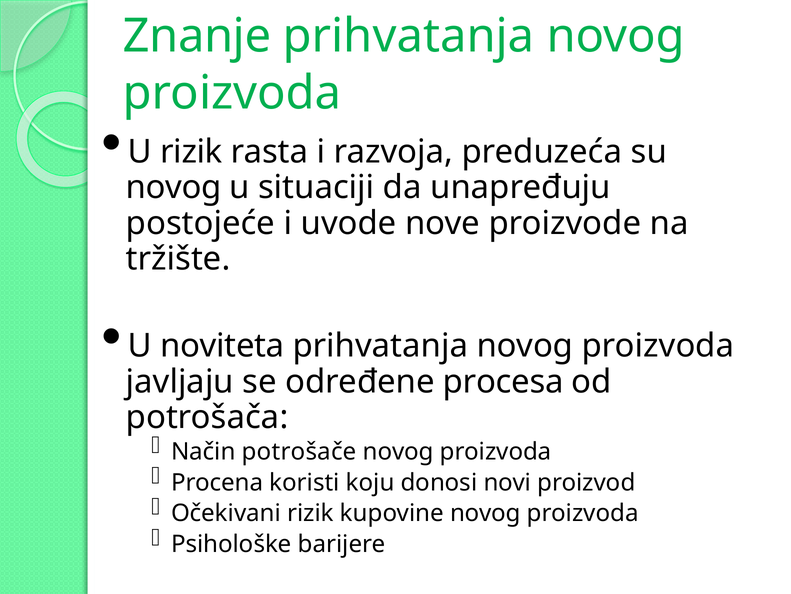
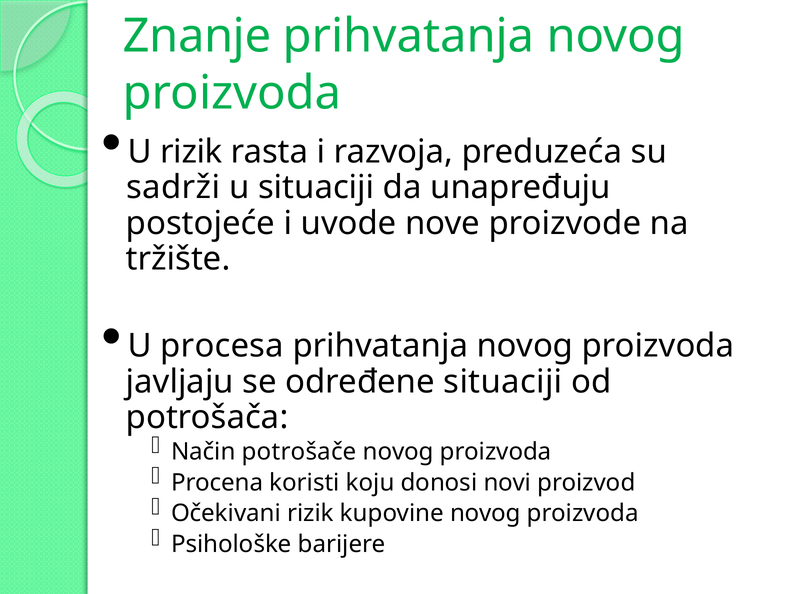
novog at (174, 187): novog -> sadrži
noviteta: noviteta -> procesa
određene procesa: procesa -> situaciji
